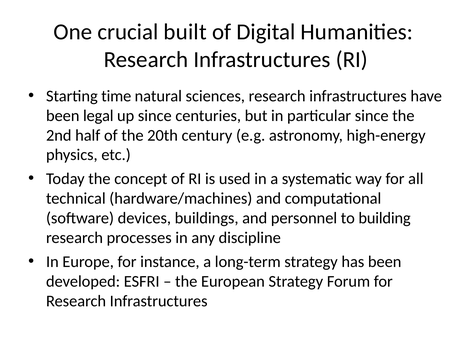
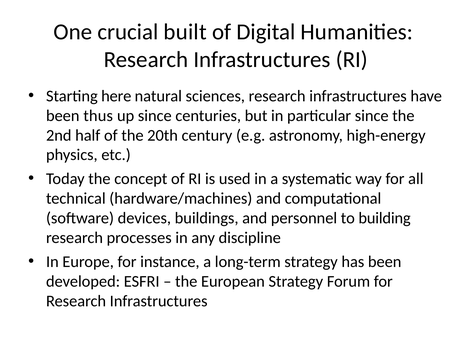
time: time -> here
legal: legal -> thus
